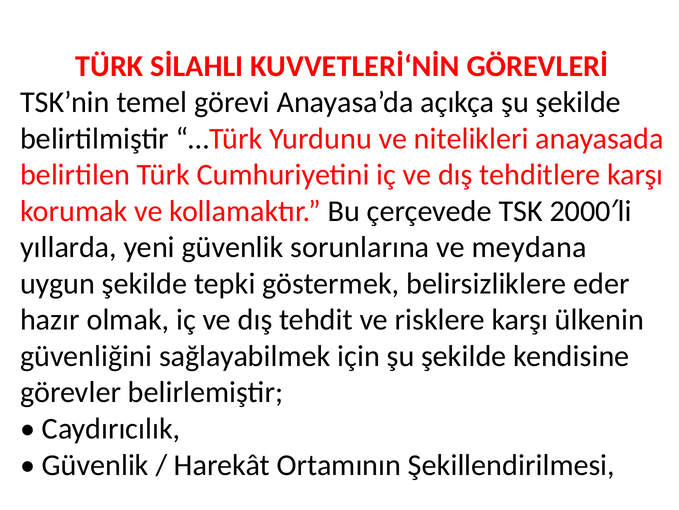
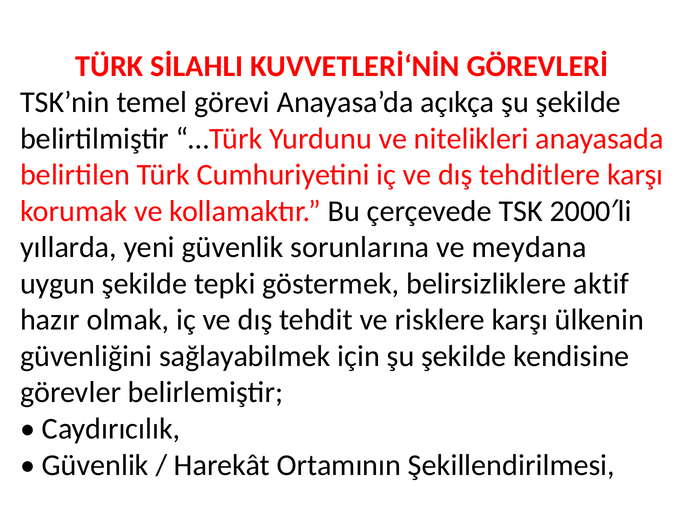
eder: eder -> aktif
